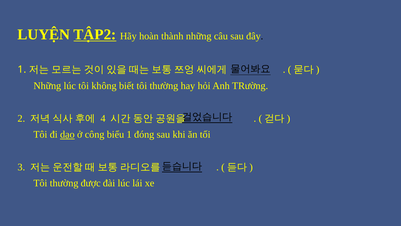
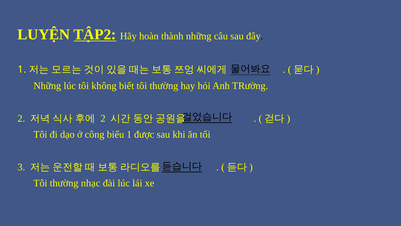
4 at (103, 118): 4 -> 2
dạo underline: present -> none
đóng: đóng -> được
được: được -> nhạc
